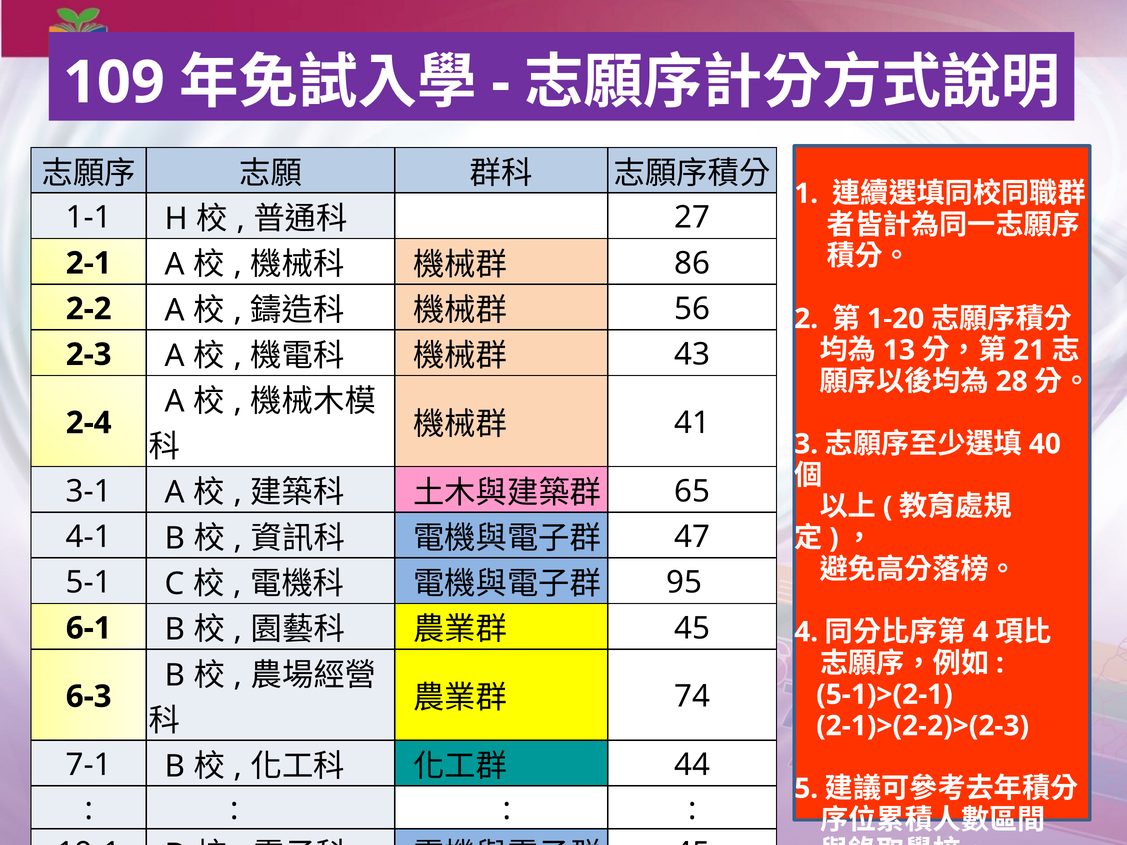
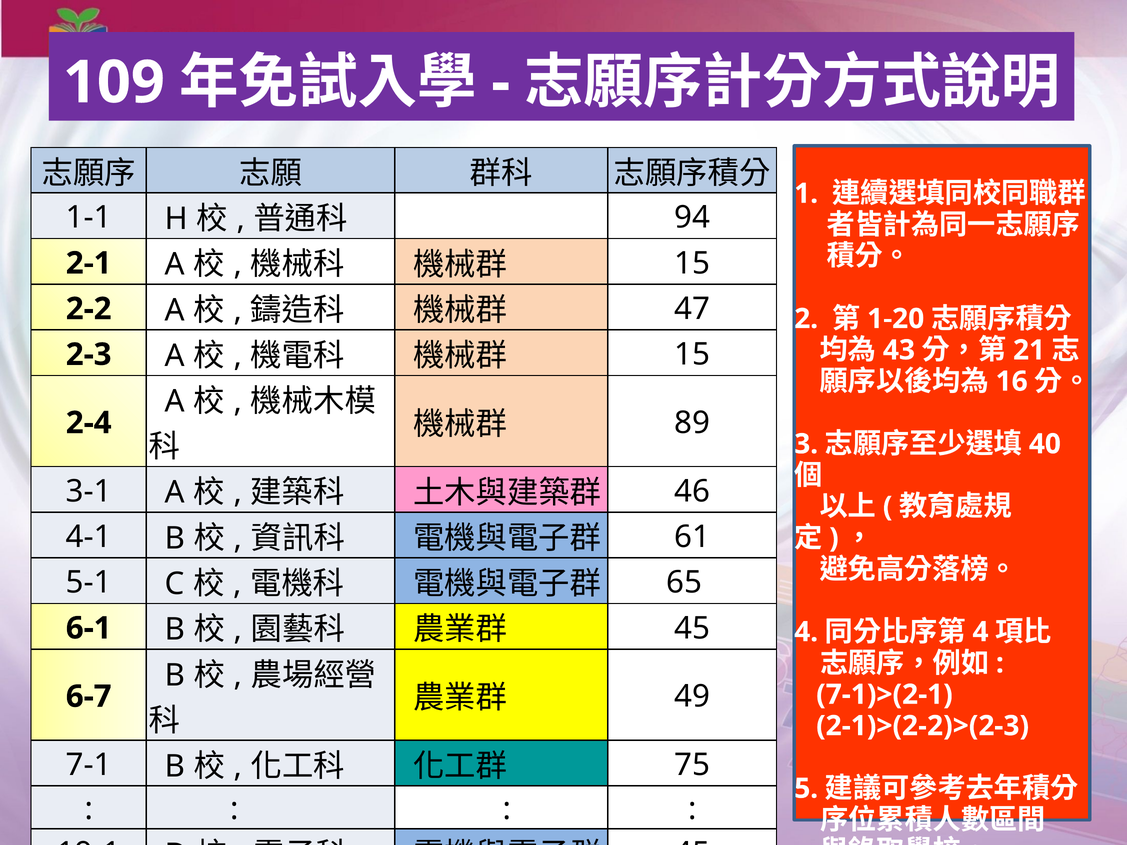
27: 27 -> 94
86 at (692, 263): 86 -> 15
56: 56 -> 47
13: 13 -> 43
43 at (692, 355): 43 -> 15
28: 28 -> 16
41: 41 -> 89
65: 65 -> 46
47: 47 -> 61
95: 95 -> 65
74: 74 -> 49
5-1)>(2-1: 5-1)>(2-1 -> 7-1)>(2-1
6-3: 6-3 -> 6-7
44 at (692, 765): 44 -> 75
